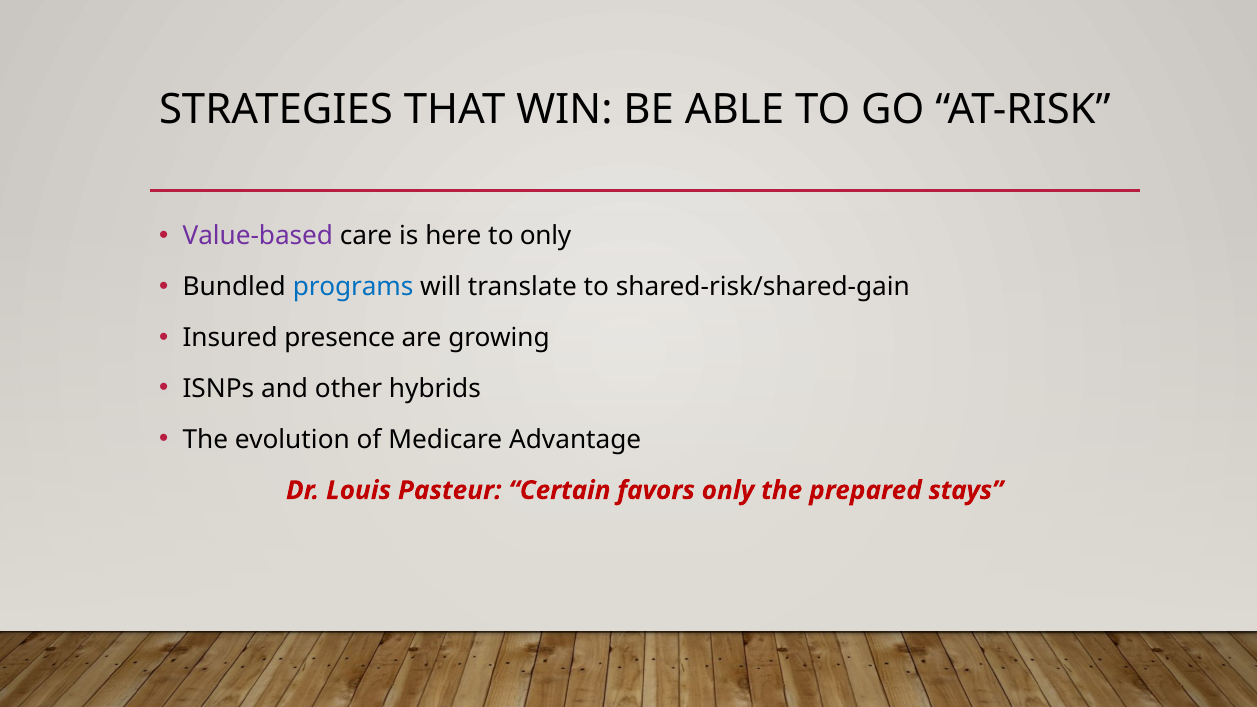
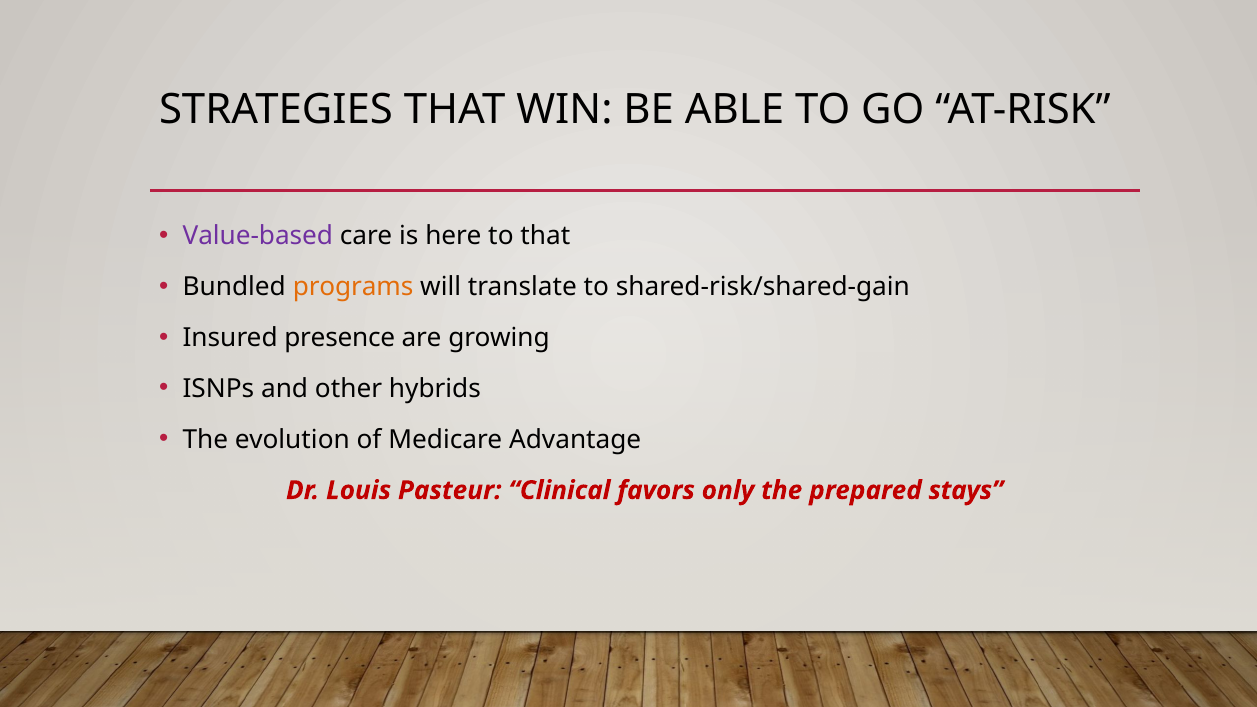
to only: only -> that
programs colour: blue -> orange
Certain: Certain -> Clinical
